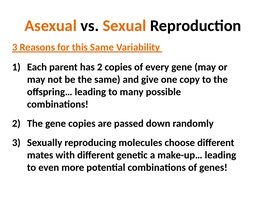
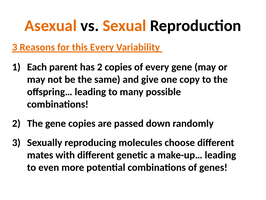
this Same: Same -> Every
